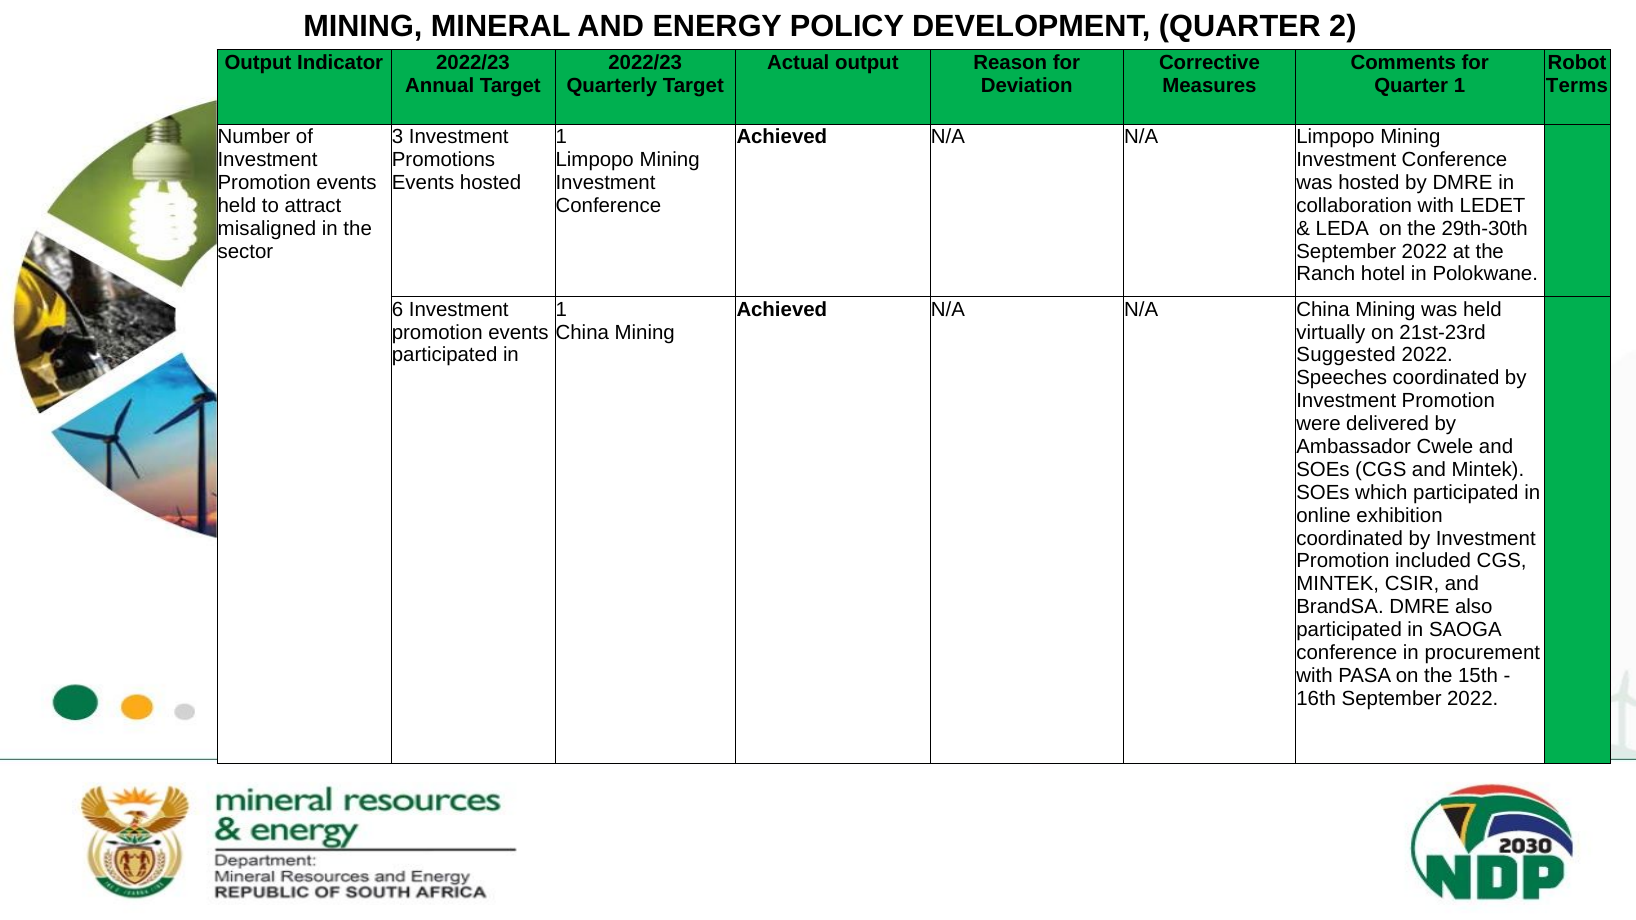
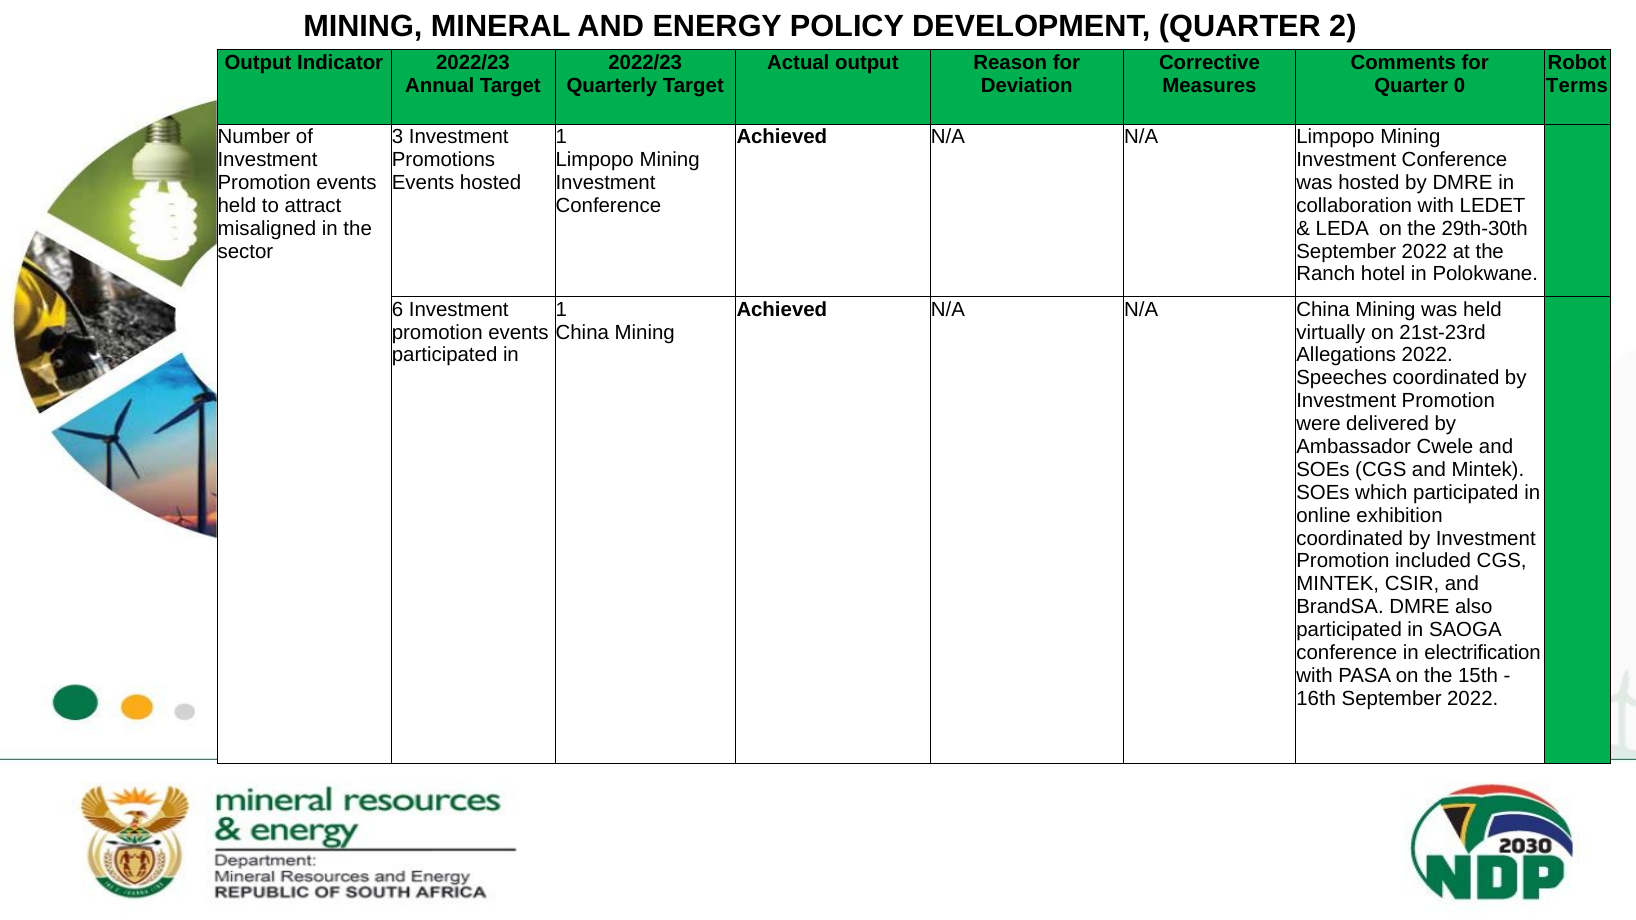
Quarter 1: 1 -> 0
Suggested: Suggested -> Allegations
procurement: procurement -> electrification
